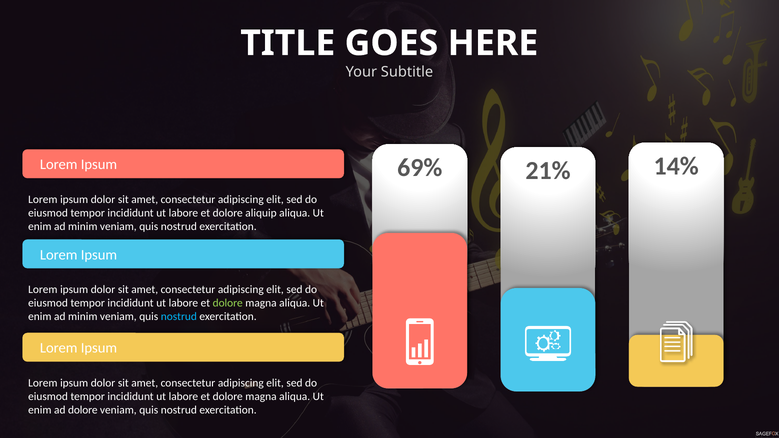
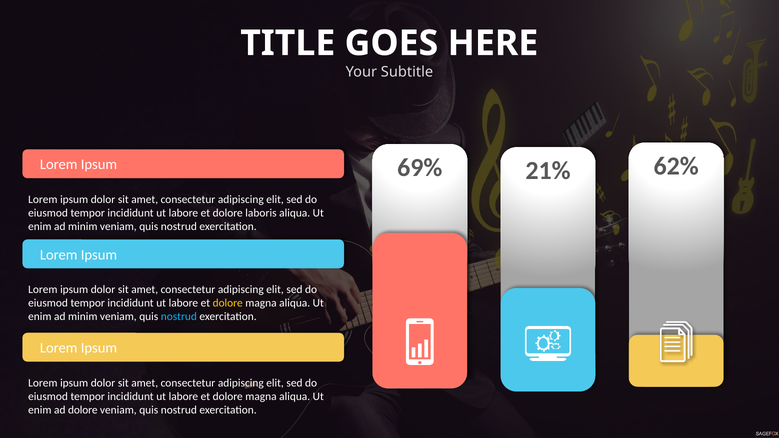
14%: 14% -> 62%
aliquip: aliquip -> laboris
dolore at (228, 303) colour: light green -> yellow
